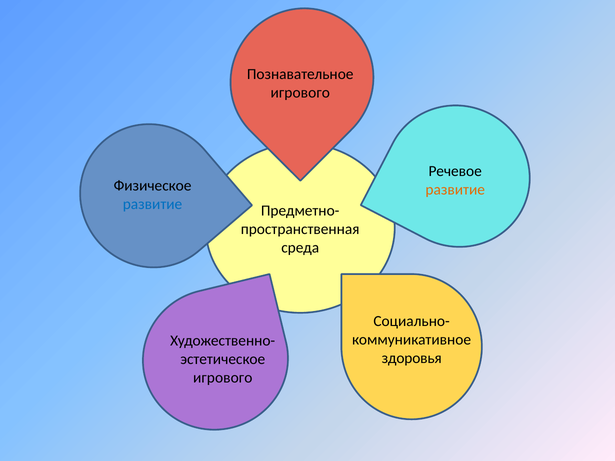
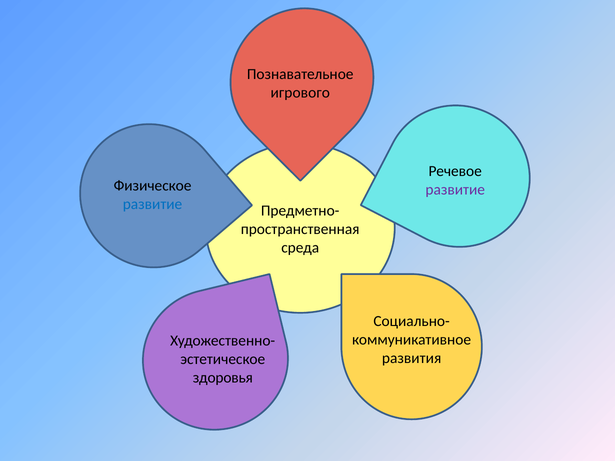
развитие at (455, 190) colour: orange -> purple
здоровья: здоровья -> развития
игрового at (223, 378): игрового -> здоровья
